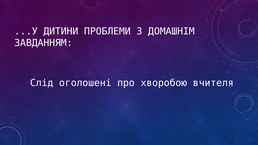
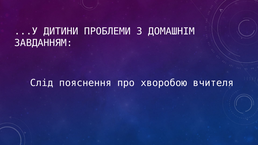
оголошені: оголошені -> пояснення
